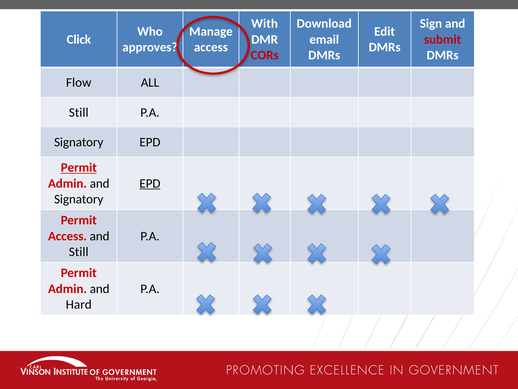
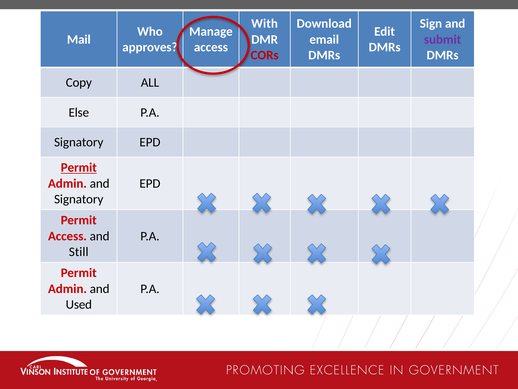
Click: Click -> Mail
submit colour: red -> purple
Flow: Flow -> Copy
Still at (79, 112): Still -> Else
EPD at (150, 183) underline: present -> none
Hard: Hard -> Used
